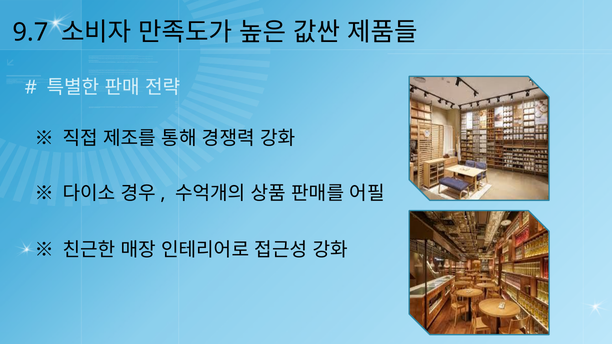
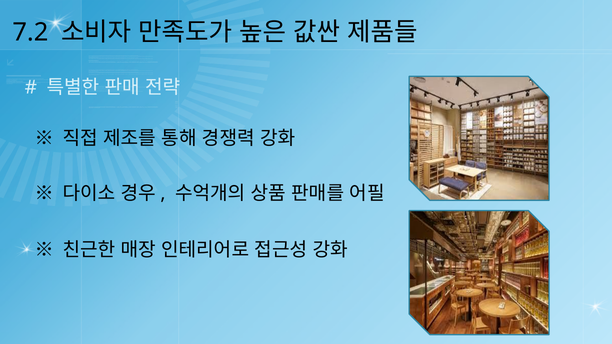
9.7: 9.7 -> 7.2
